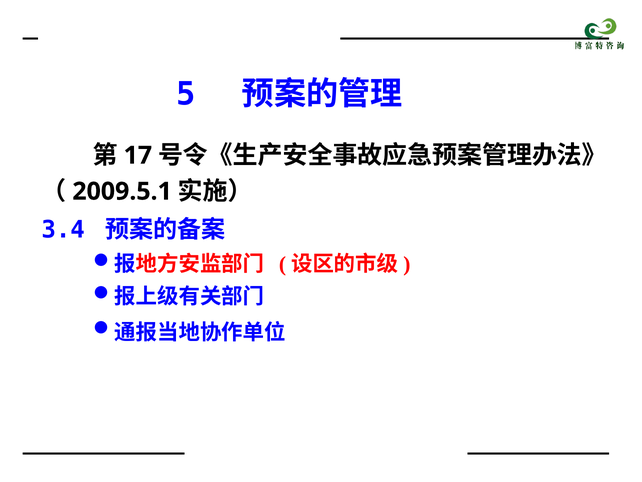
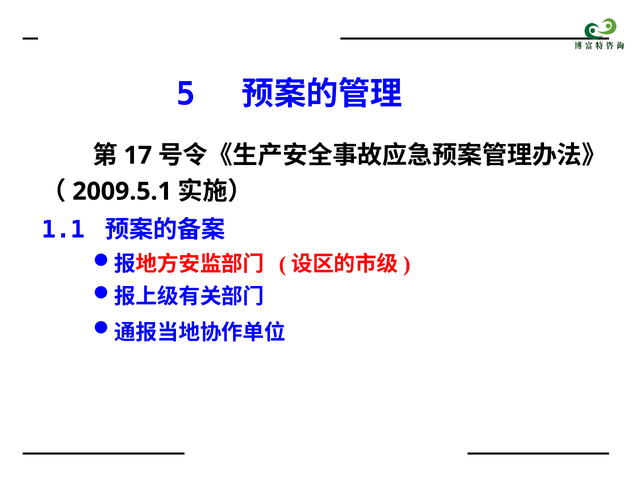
3.4: 3.4 -> 1.1
